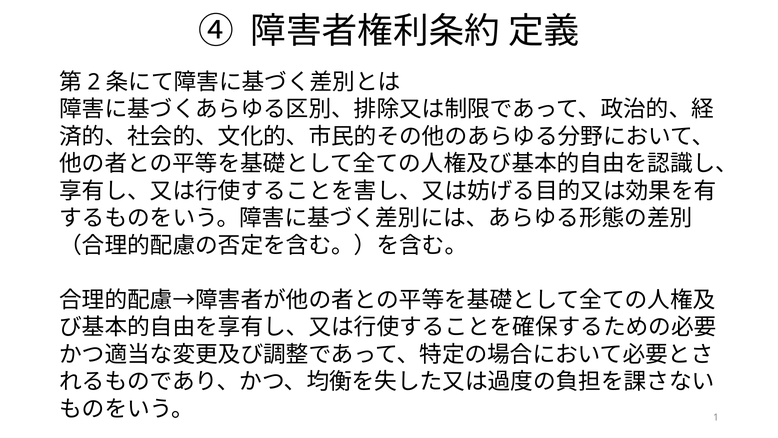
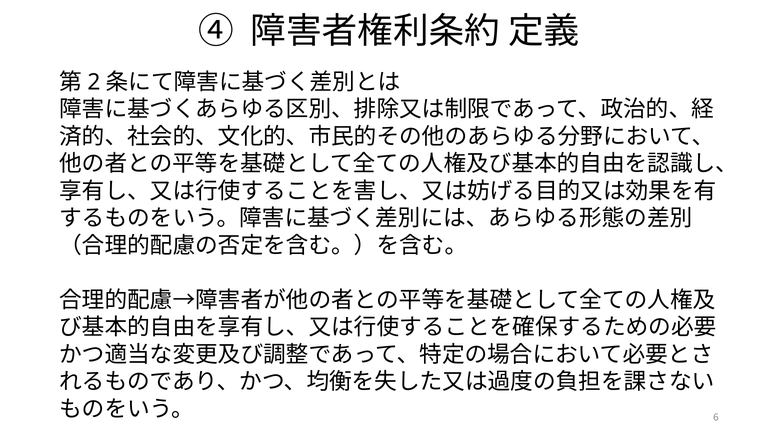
1: 1 -> 6
